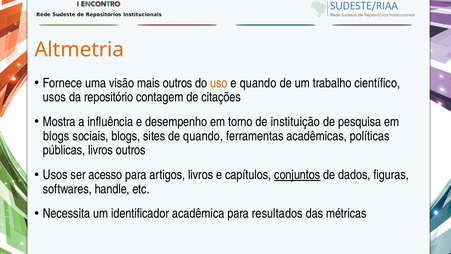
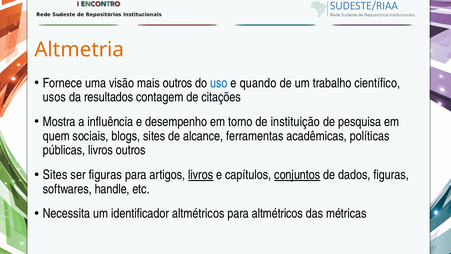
uso colour: orange -> blue
repositório: repositório -> resultados
blogs at (56, 136): blogs -> quem
de quando: quando -> alcance
Usos at (55, 175): Usos -> Sites
ser acesso: acesso -> figuras
livros at (201, 175) underline: none -> present
identificador acadêmica: acadêmica -> altmétricos
para resultados: resultados -> altmétricos
